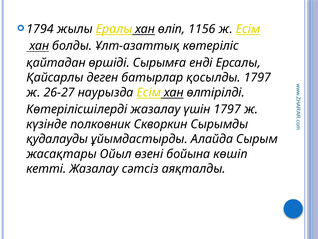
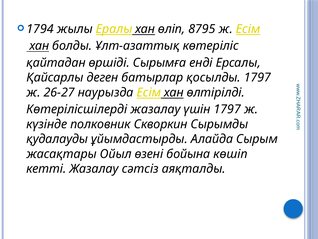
1156: 1156 -> 8795
